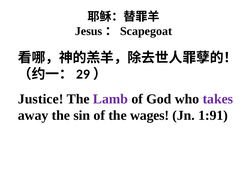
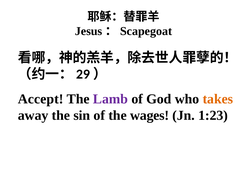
Justice: Justice -> Accept
takes colour: purple -> orange
1:91: 1:91 -> 1:23
